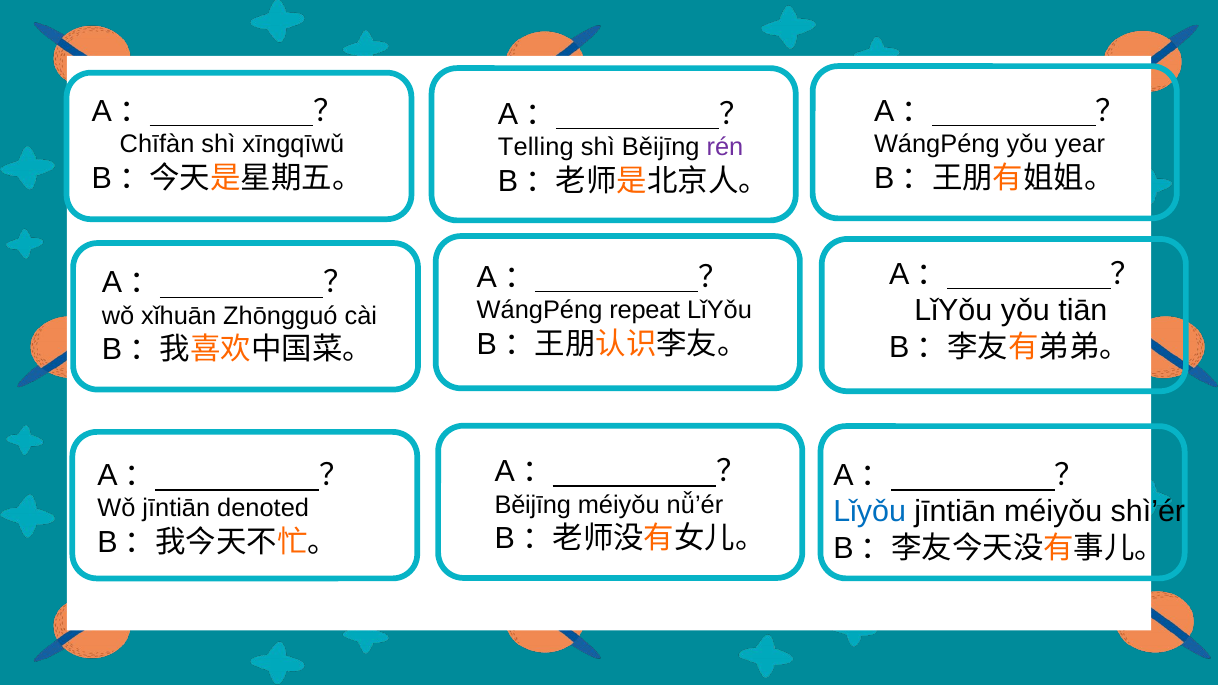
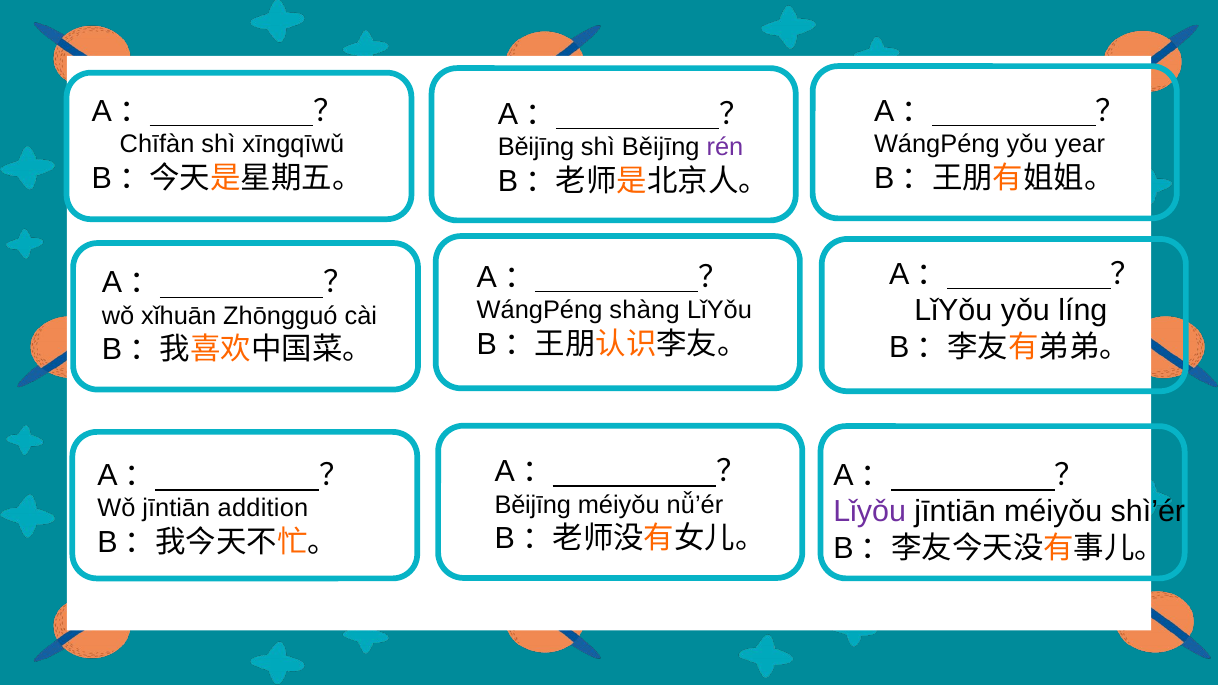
Telling at (536, 147): Telling -> Běijīng
tiān: tiān -> líng
repeat: repeat -> shàng
denoted: denoted -> addition
Lǐyǒu at (870, 512) colour: blue -> purple
